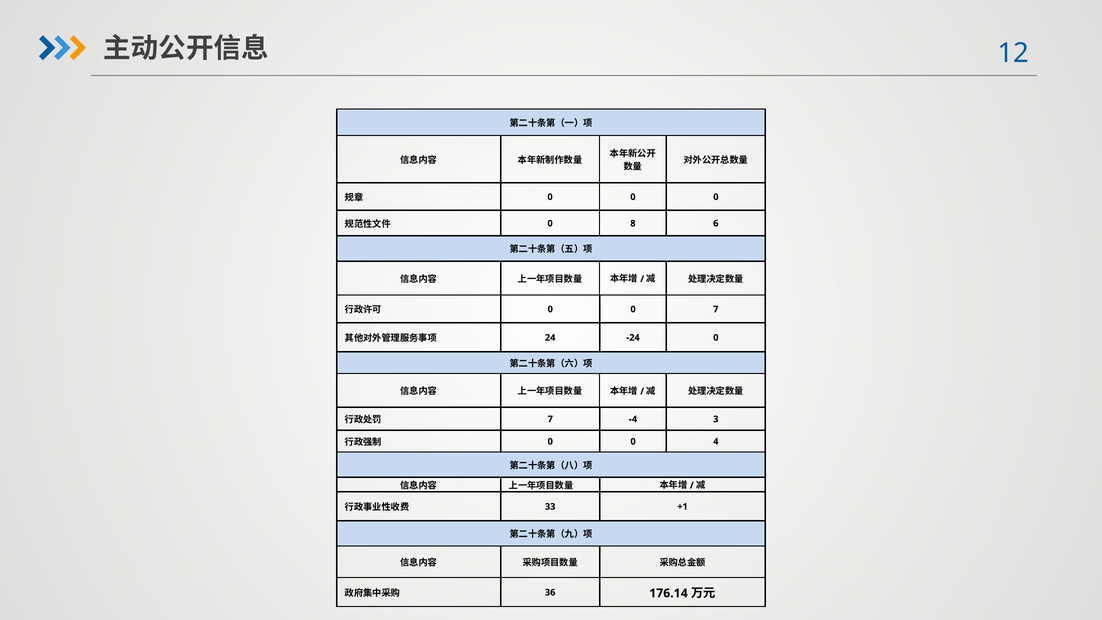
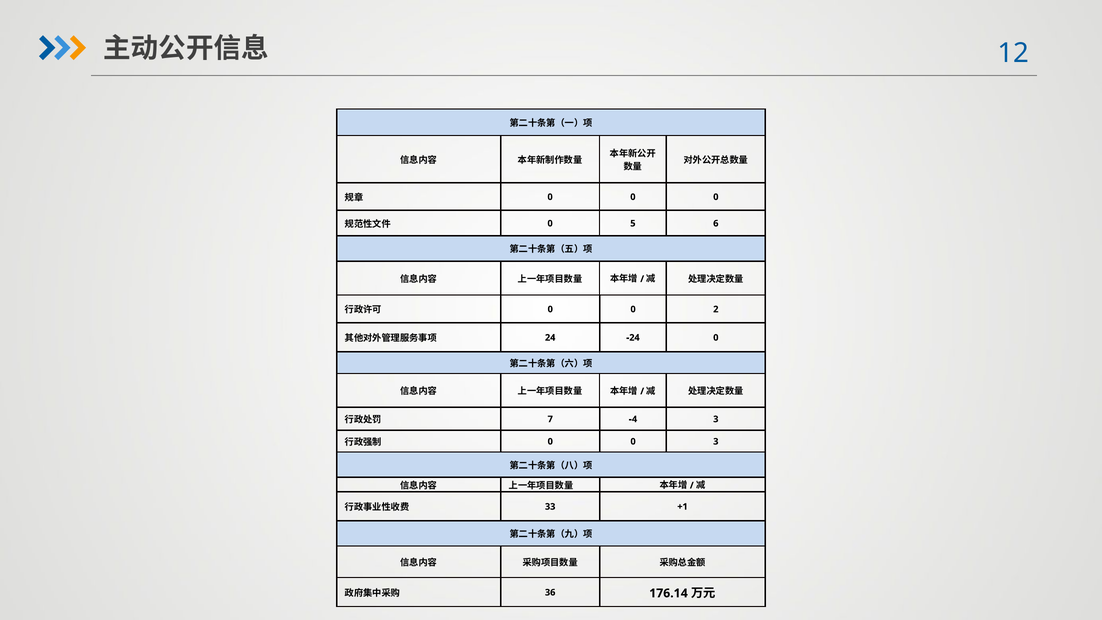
8: 8 -> 5
0 7: 7 -> 2
0 4: 4 -> 3
